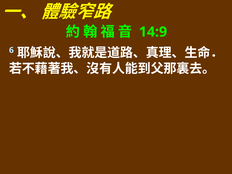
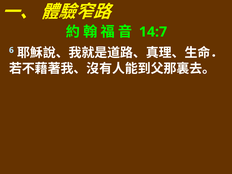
14:9: 14:9 -> 14:7
